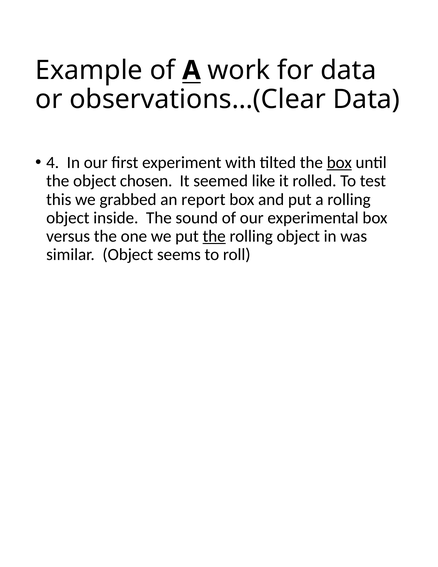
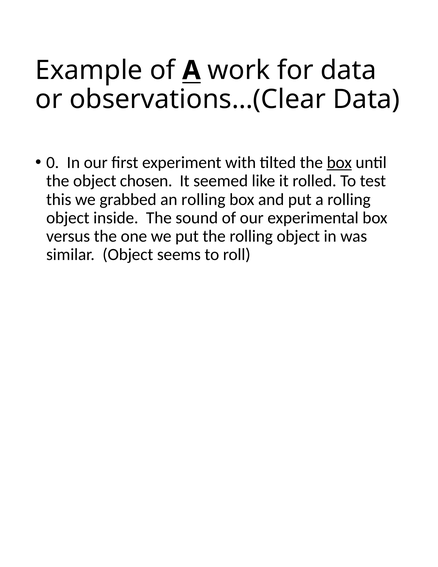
4: 4 -> 0
an report: report -> rolling
the at (214, 236) underline: present -> none
